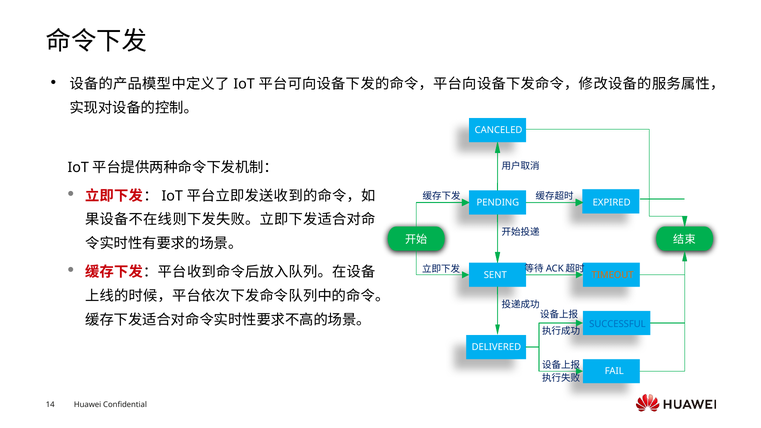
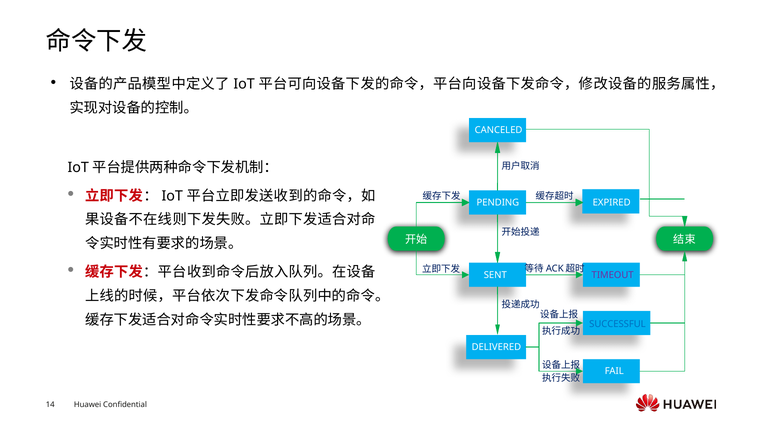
TIMEOUT colour: orange -> purple
